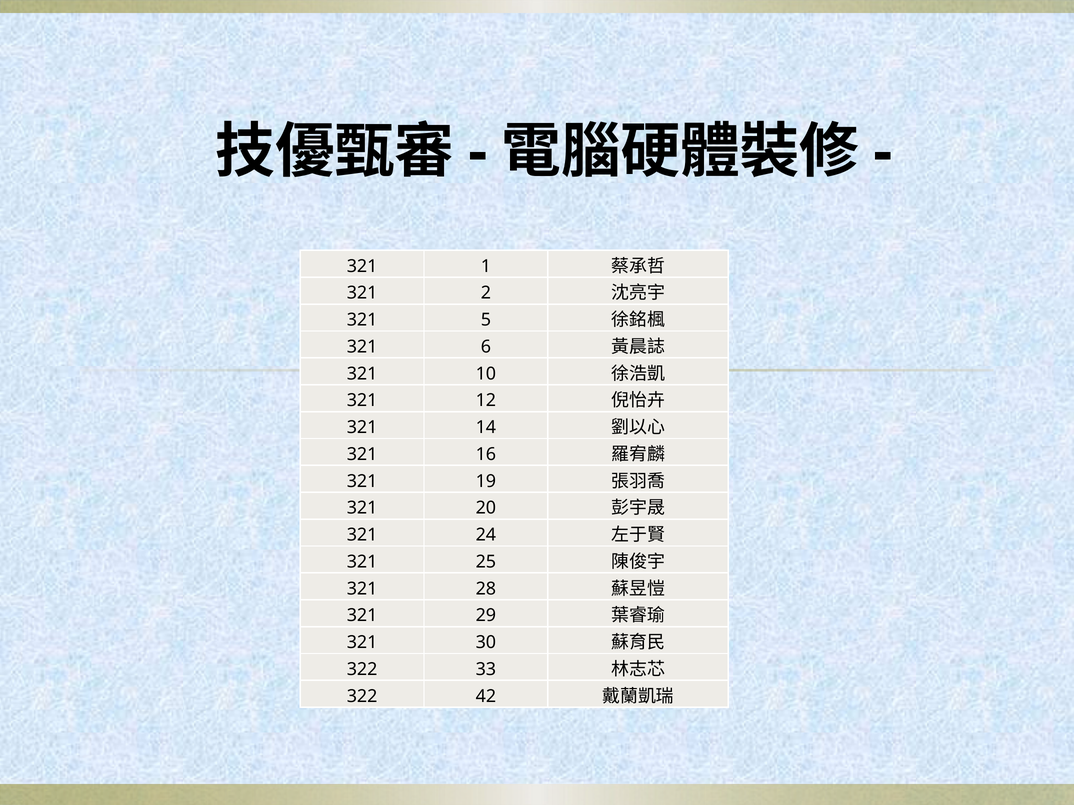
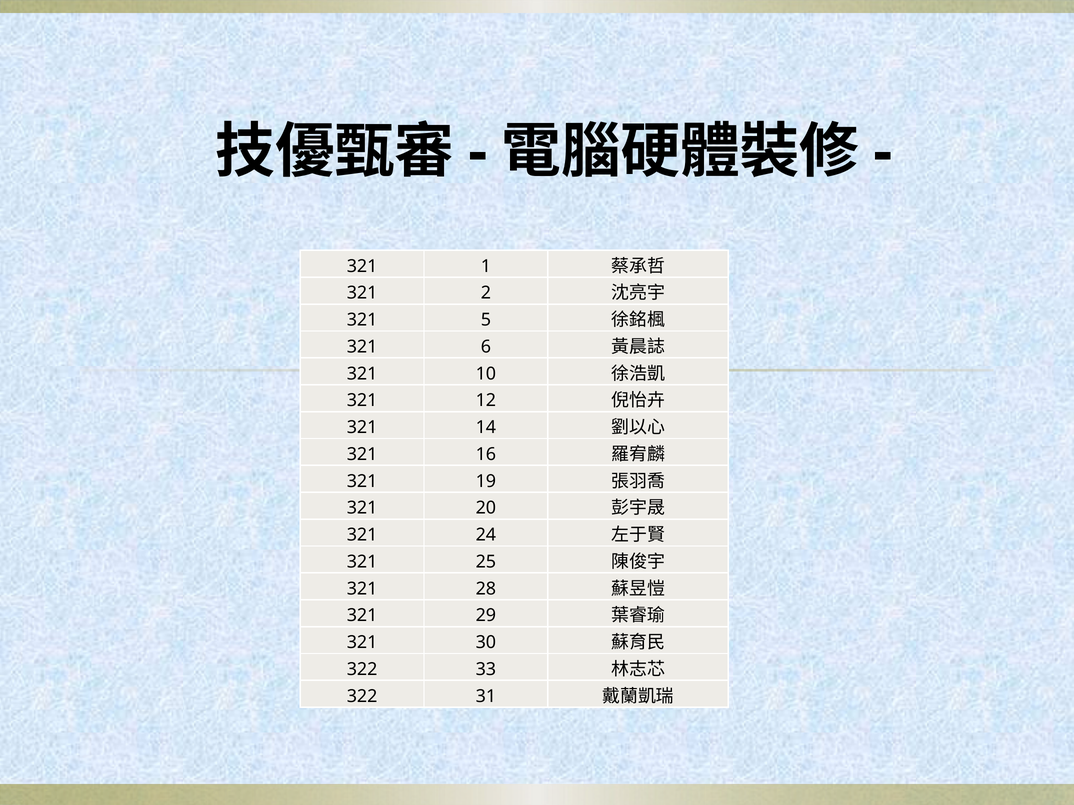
42: 42 -> 31
